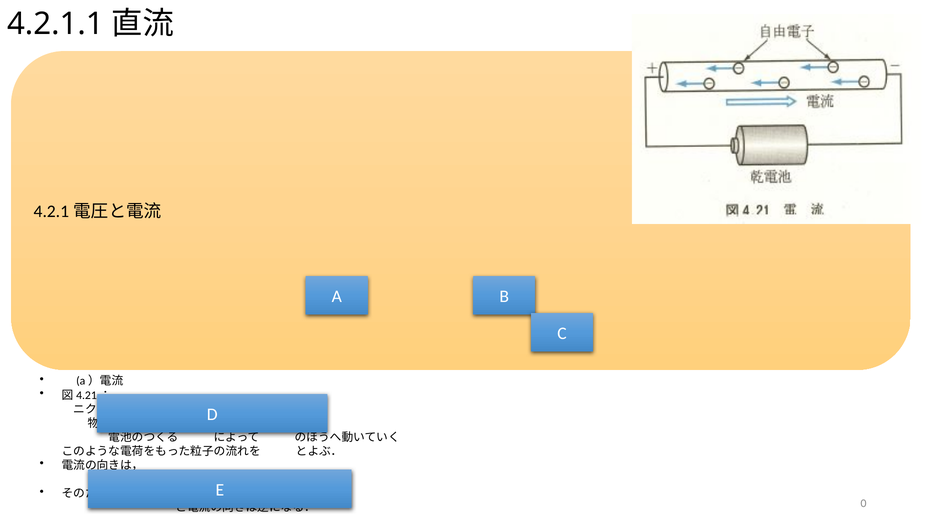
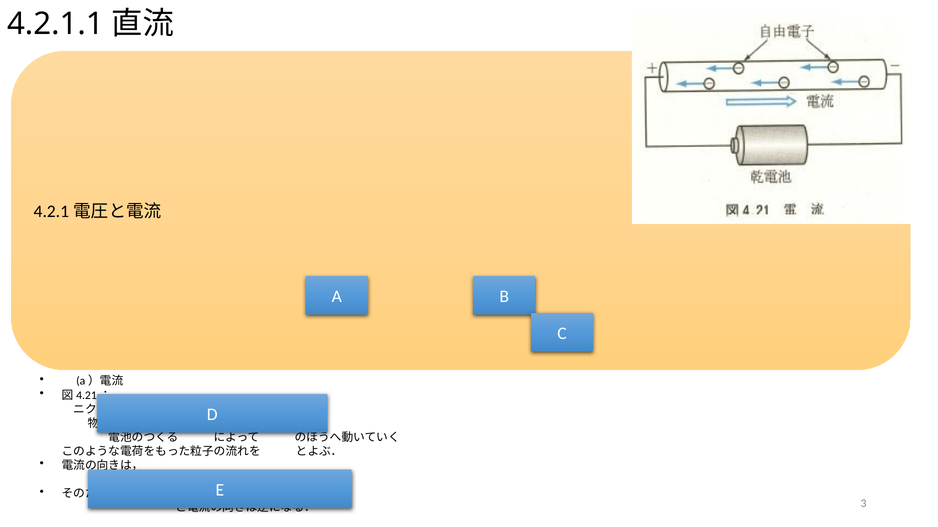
0: 0 -> 3
